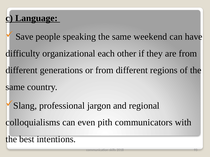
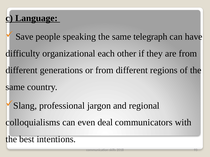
weekend: weekend -> telegraph
pith: pith -> deal
